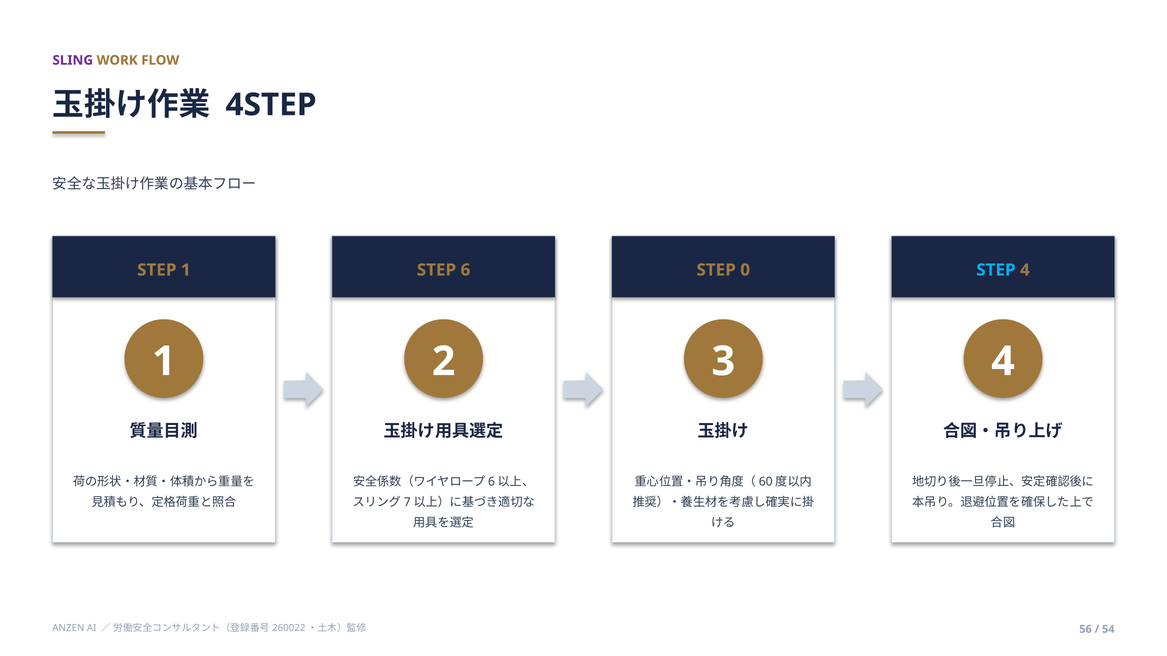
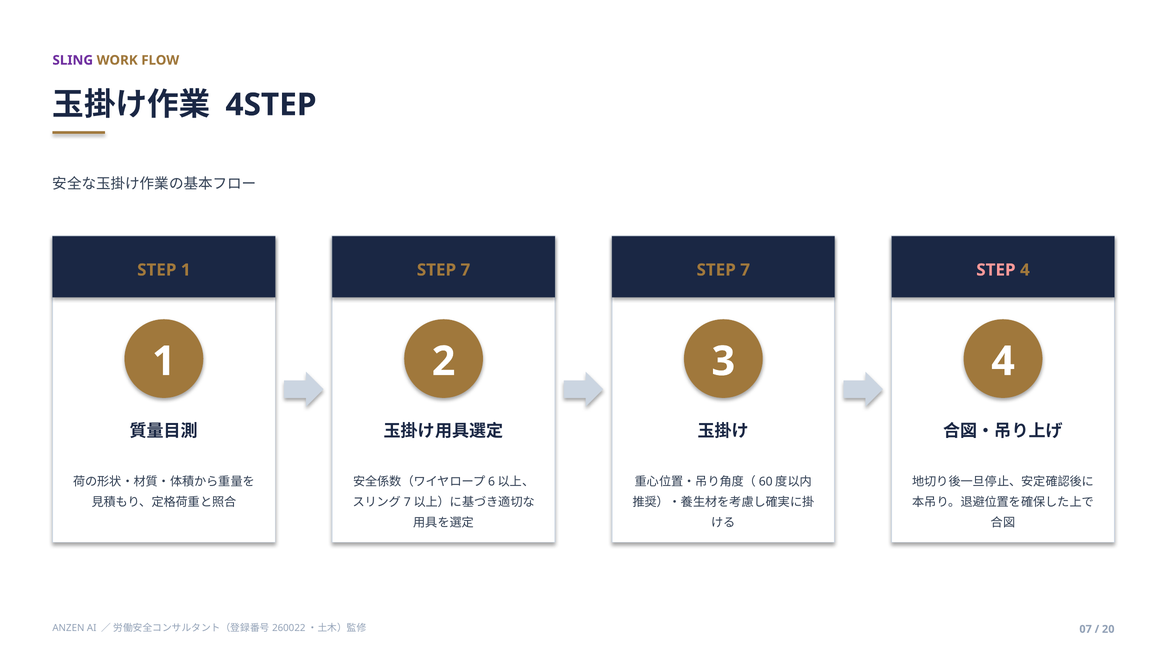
6 at (465, 270): 6 -> 7
0 at (745, 270): 0 -> 7
STEP at (996, 270) colour: light blue -> pink
56: 56 -> 07
54: 54 -> 20
